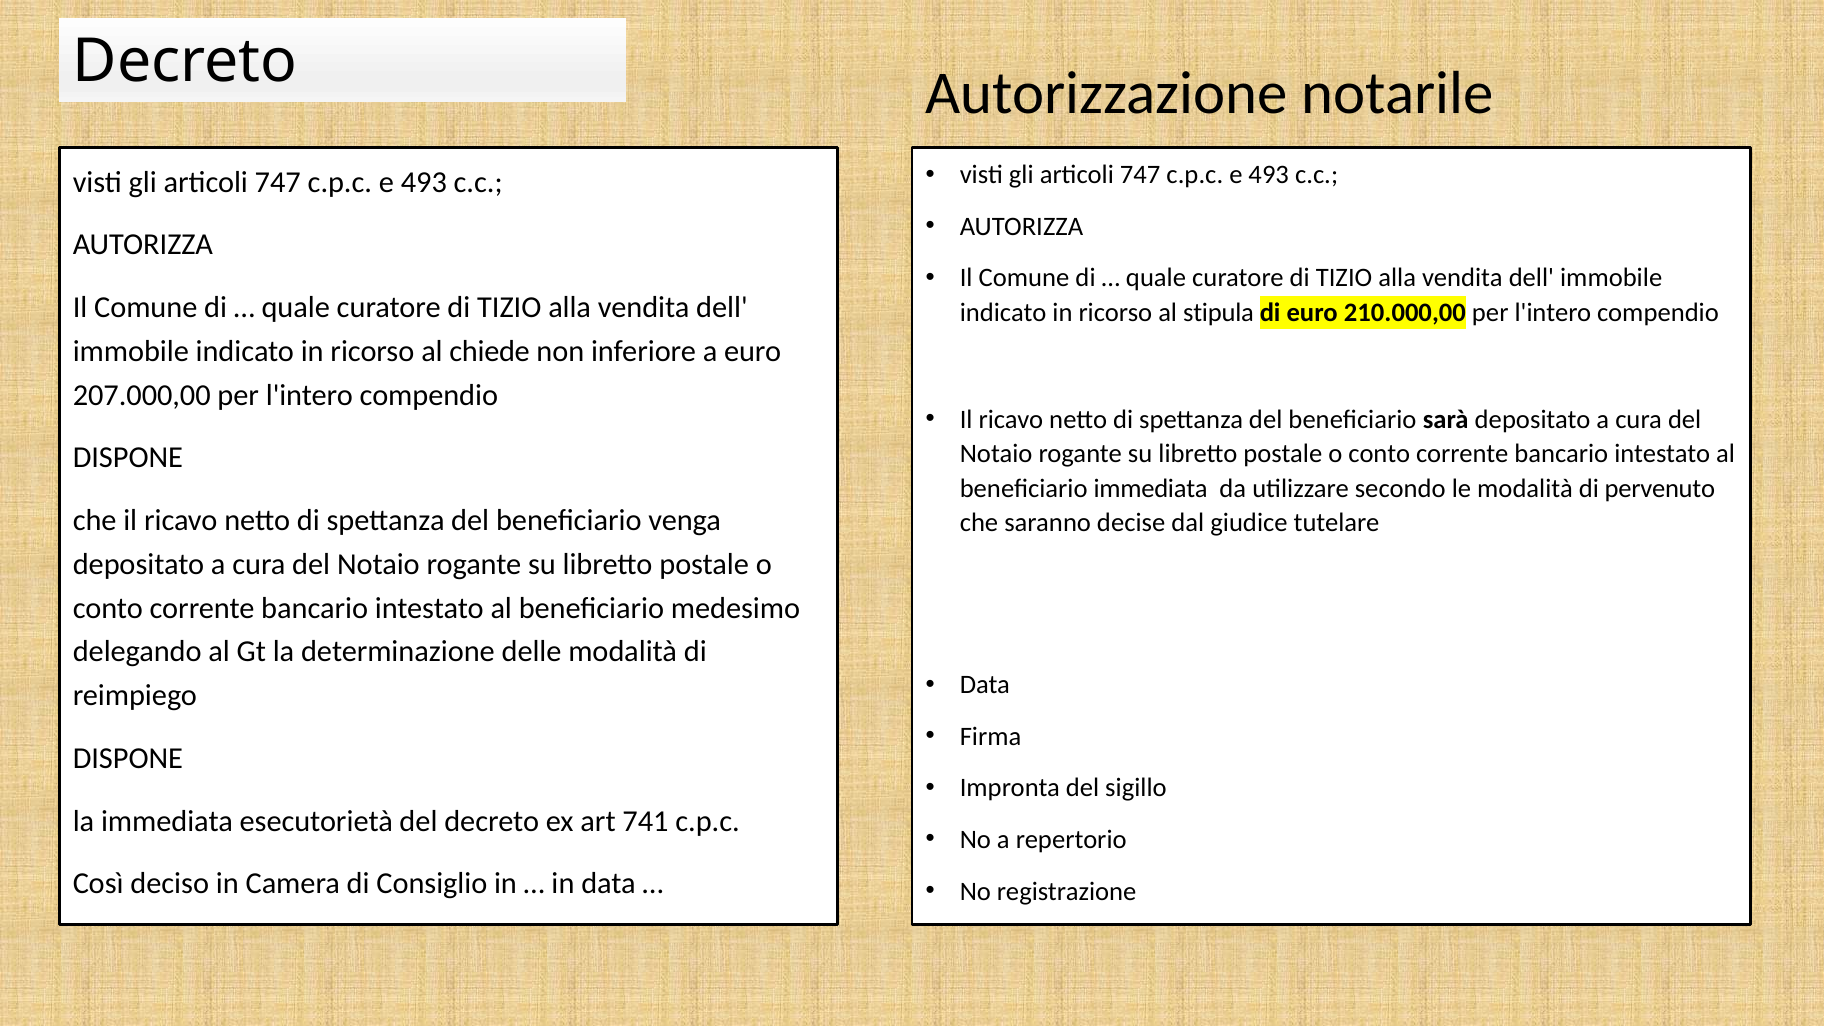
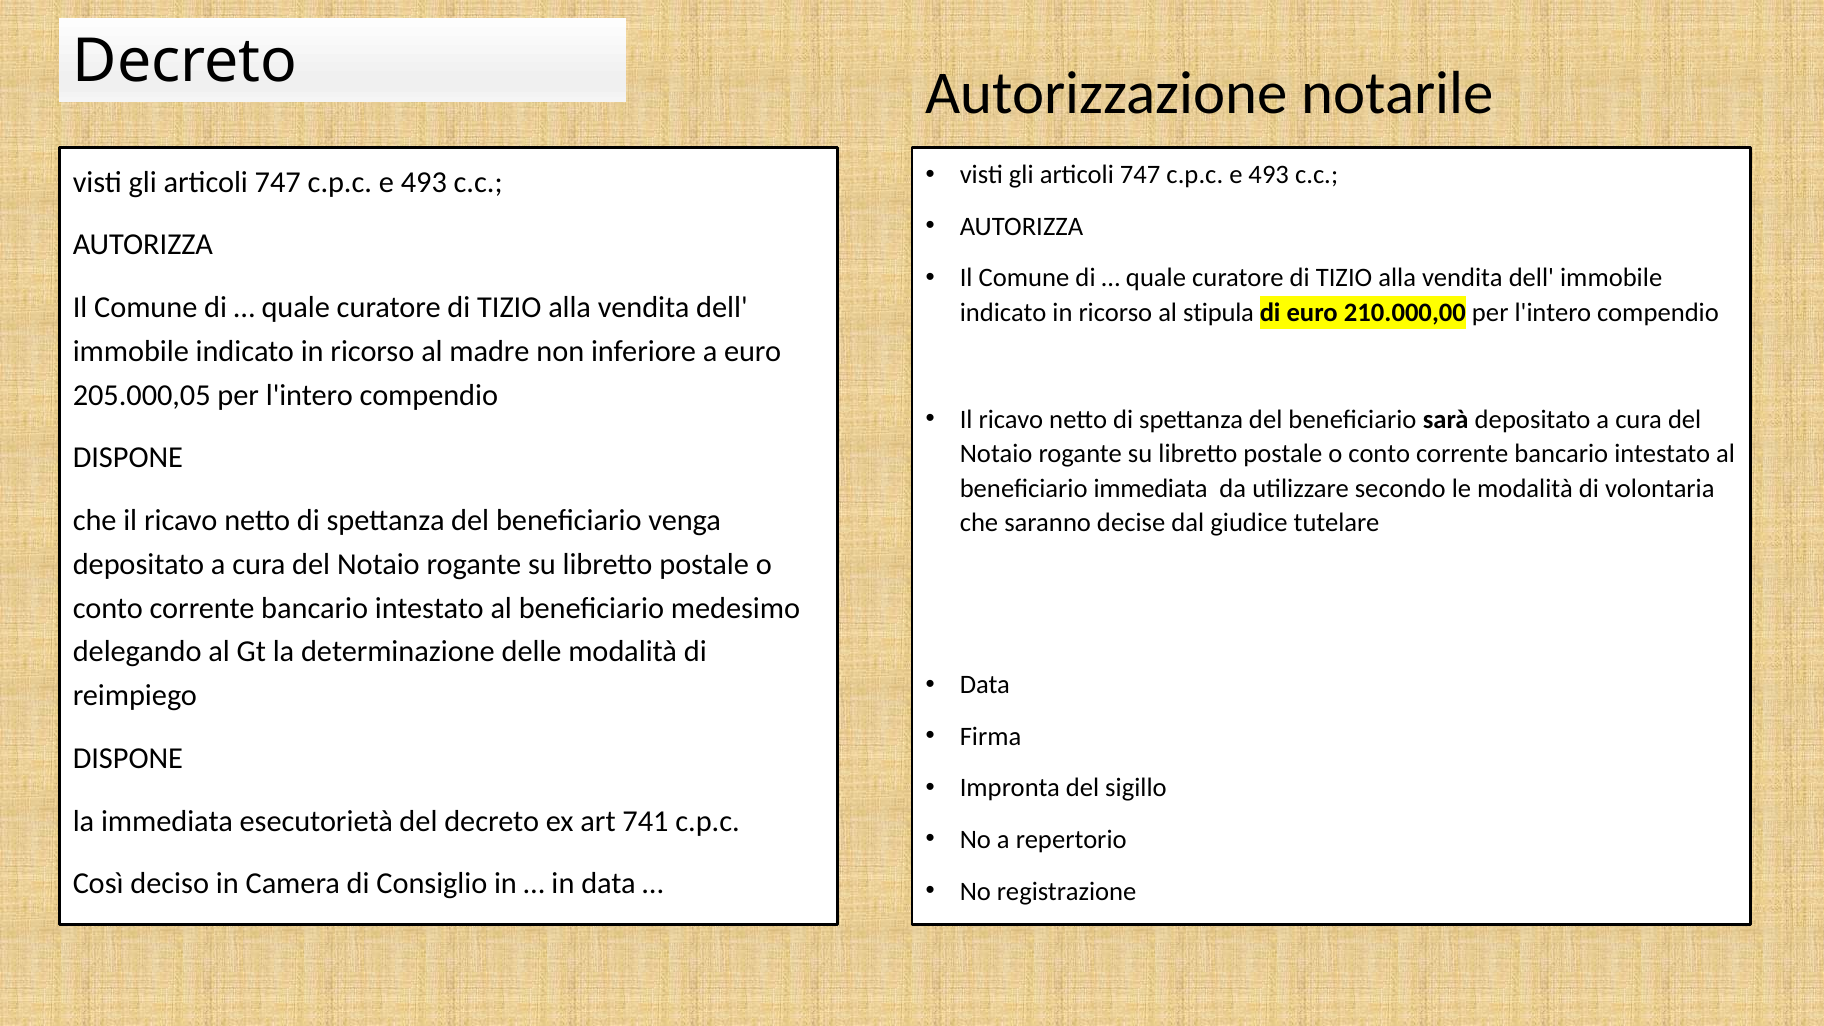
chiede: chiede -> madre
207.000,00: 207.000,00 -> 205.000,05
pervenuto: pervenuto -> volontaria
